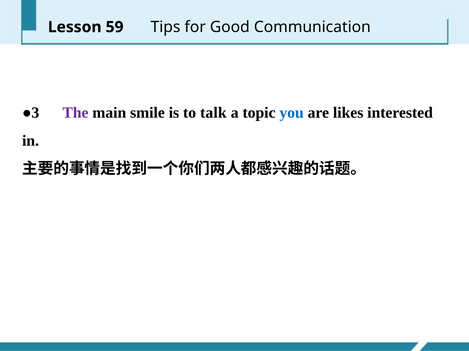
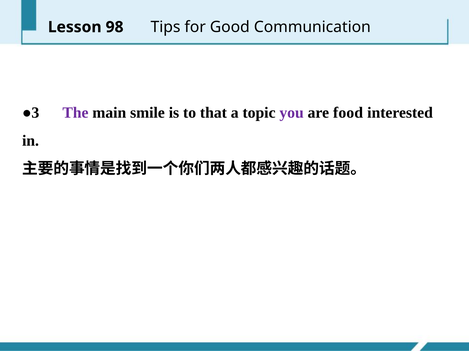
59: 59 -> 98
talk: talk -> that
you colour: blue -> purple
likes: likes -> food
